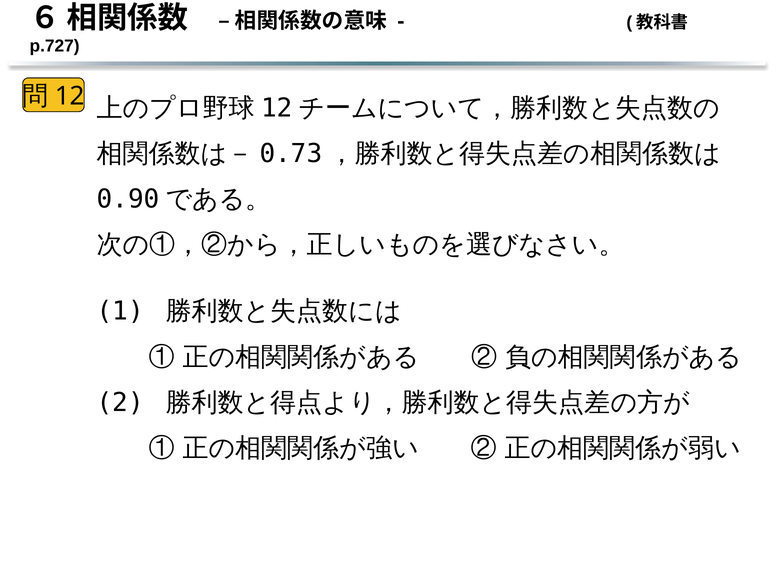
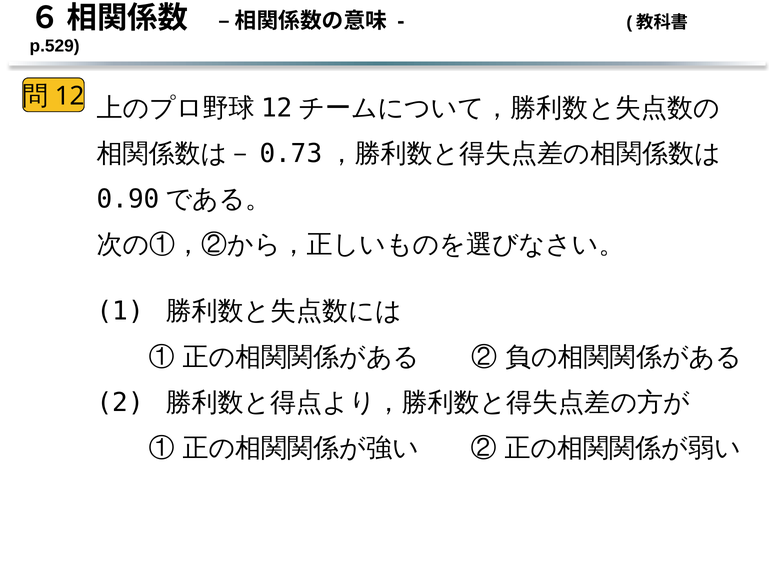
p.727: p.727 -> p.529
